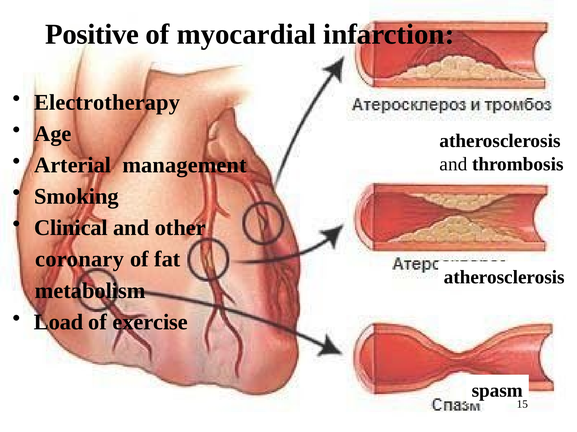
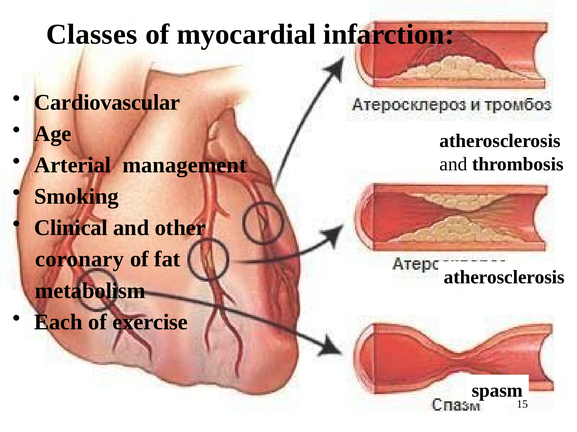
Positive: Positive -> Classes
Electrotherapy: Electrotherapy -> Cardiovascular
Load: Load -> Each
